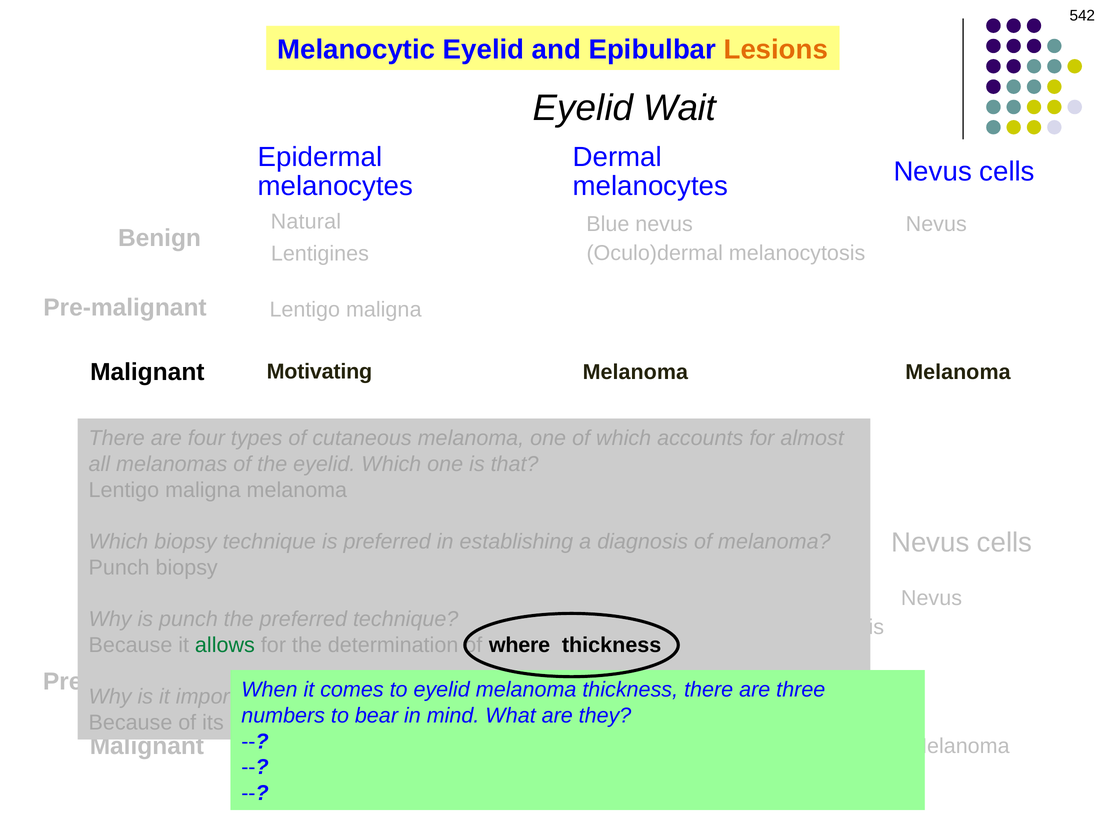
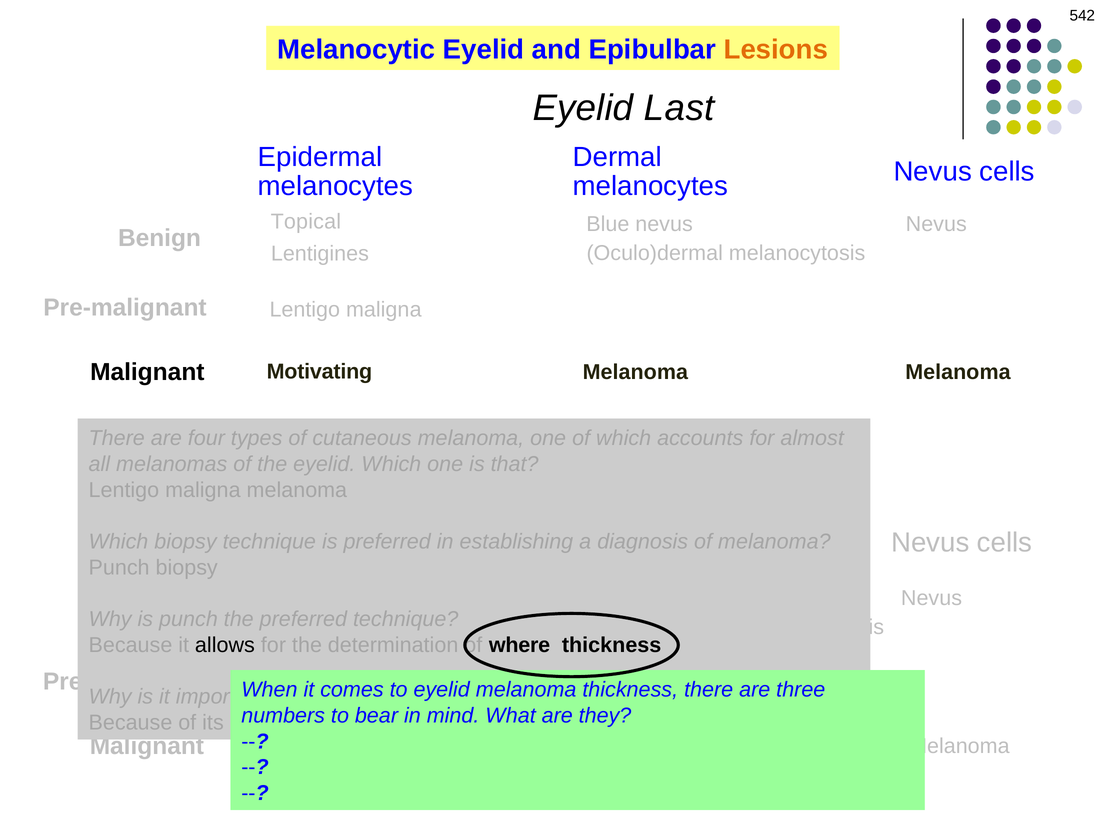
Wait: Wait -> Last
Natural: Natural -> Topical
allows colour: green -> black
